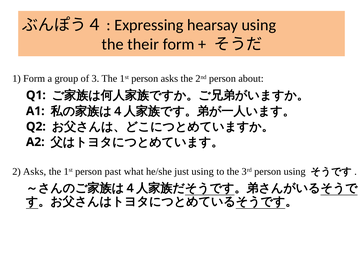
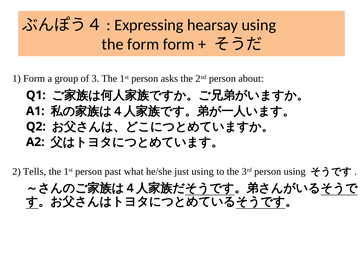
the their: their -> form
2 Asks: Asks -> Tells
